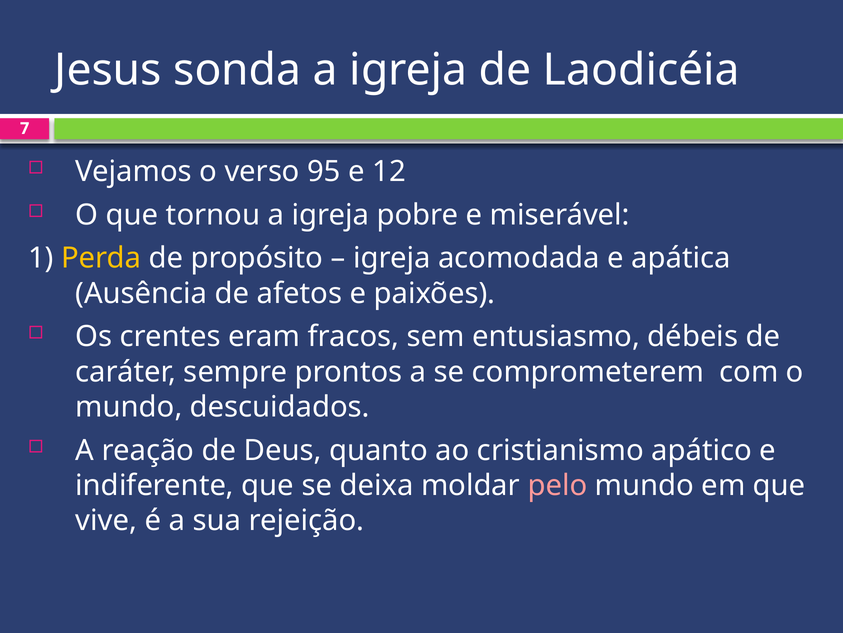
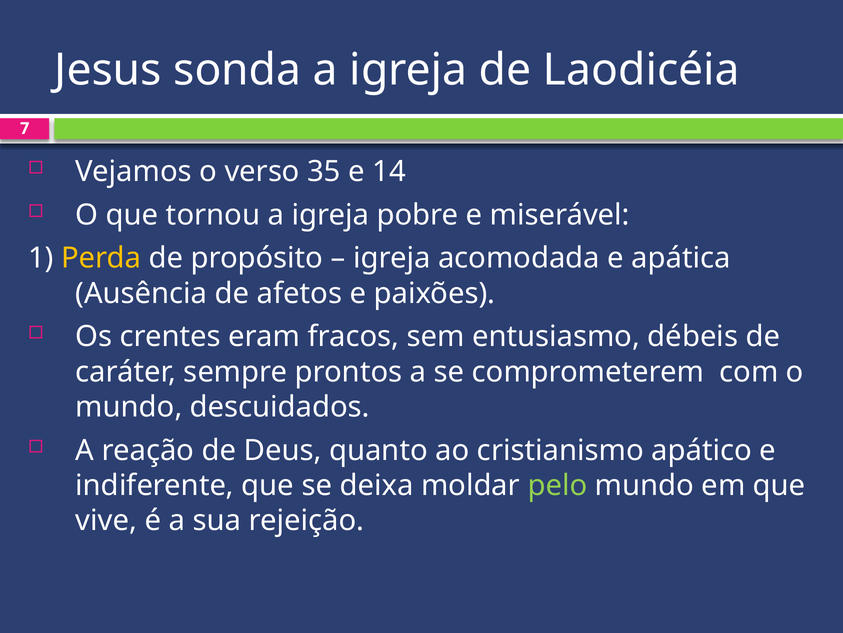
95: 95 -> 35
12: 12 -> 14
pelo colour: pink -> light green
